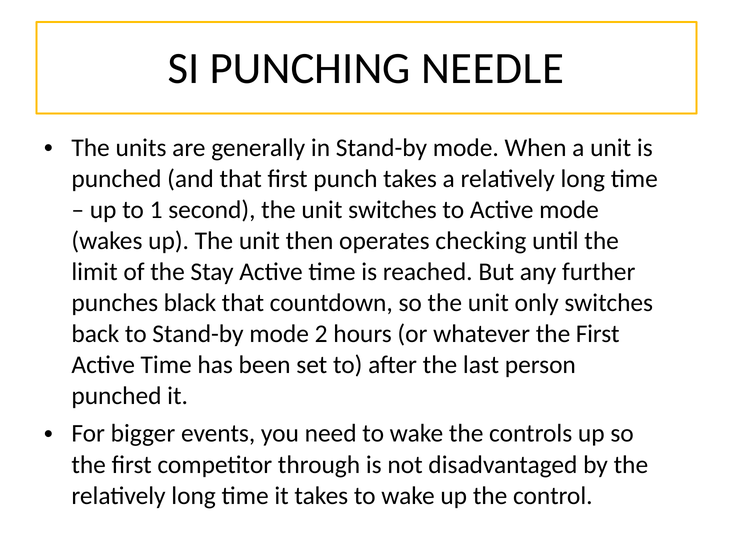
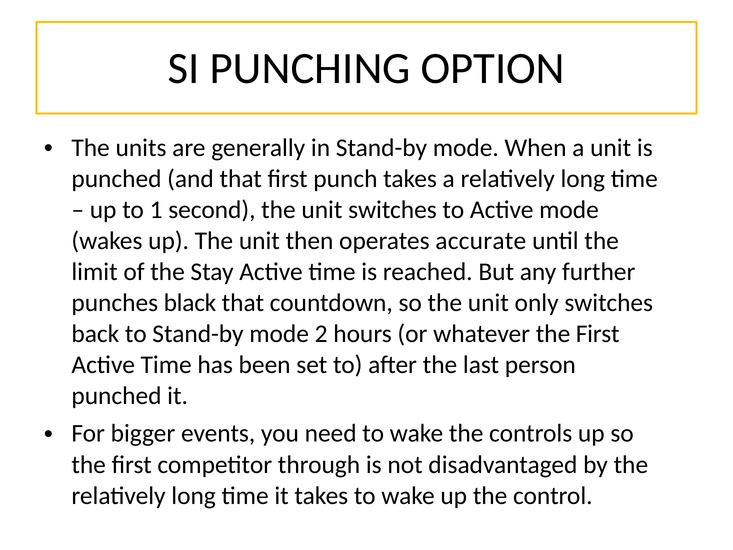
NEEDLE: NEEDLE -> OPTION
checking: checking -> accurate
